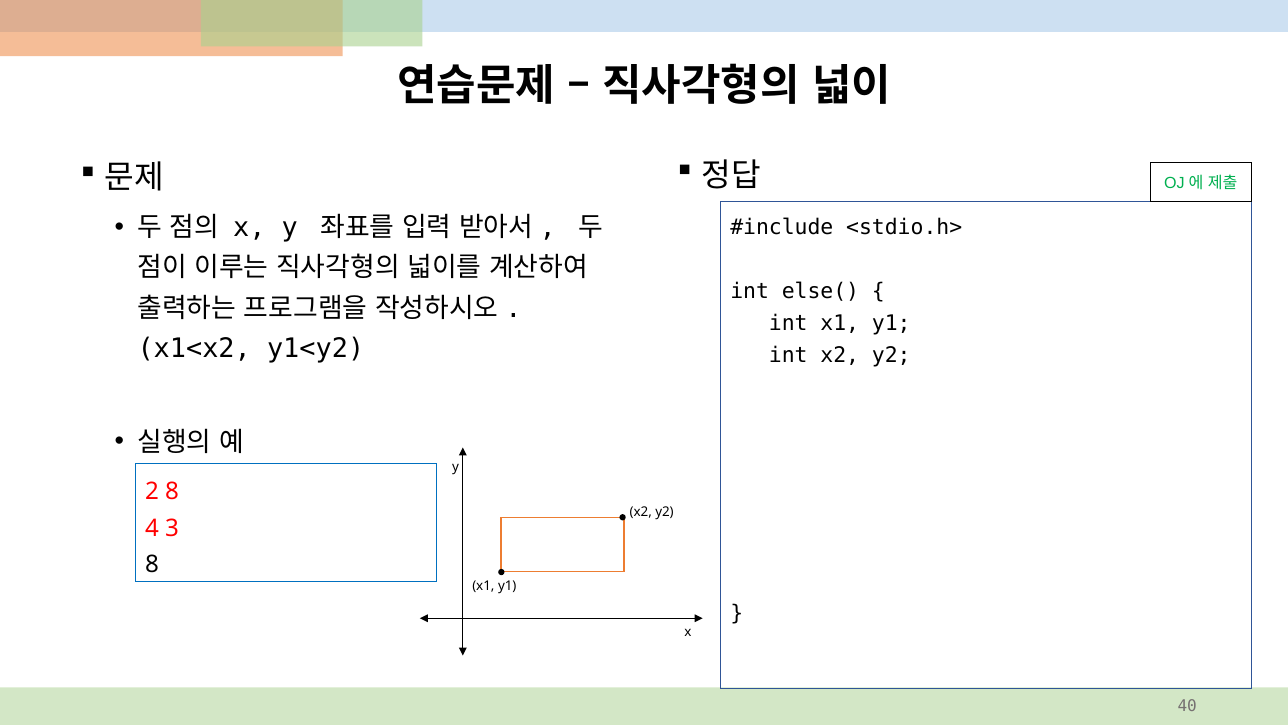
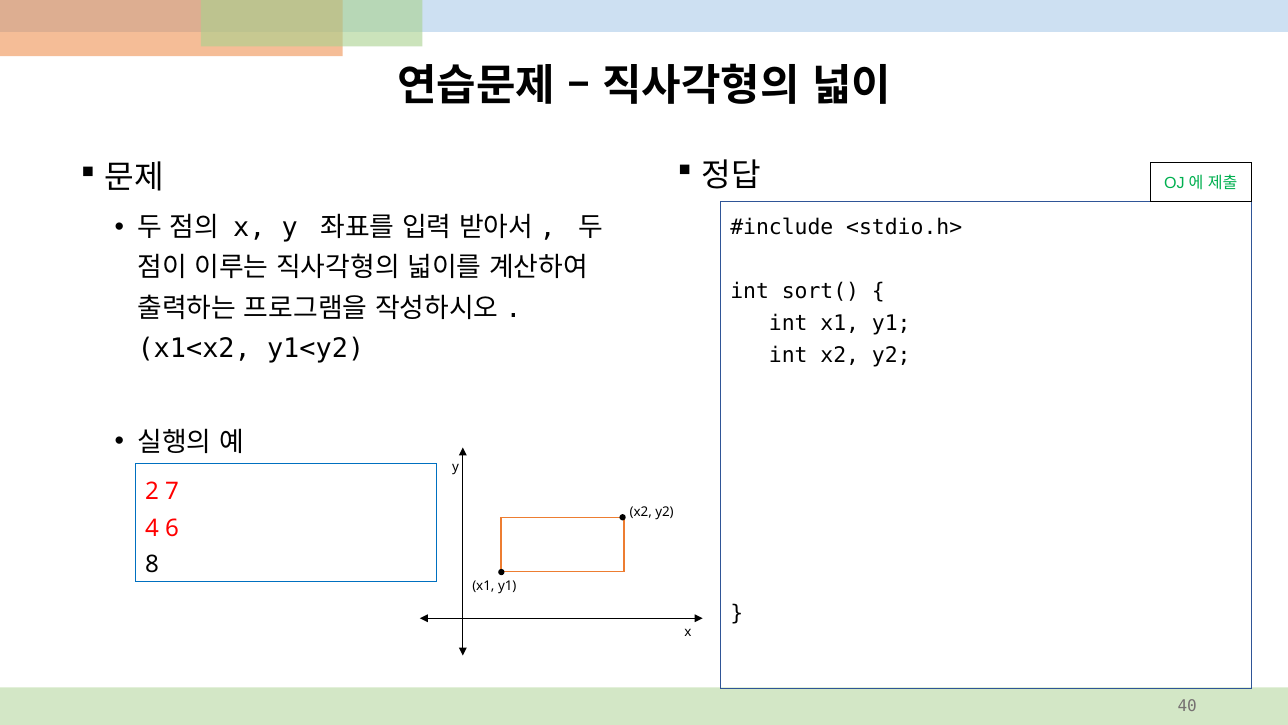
else(: else( -> sort(
2 8: 8 -> 7
3: 3 -> 6
